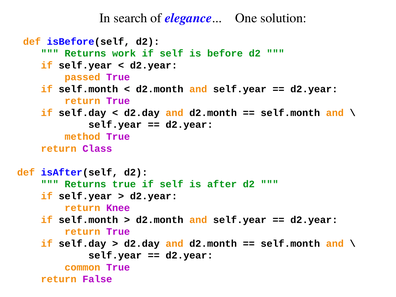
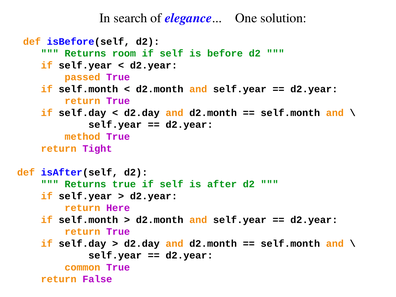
work: work -> room
Class: Class -> Tight
Knee: Knee -> Here
